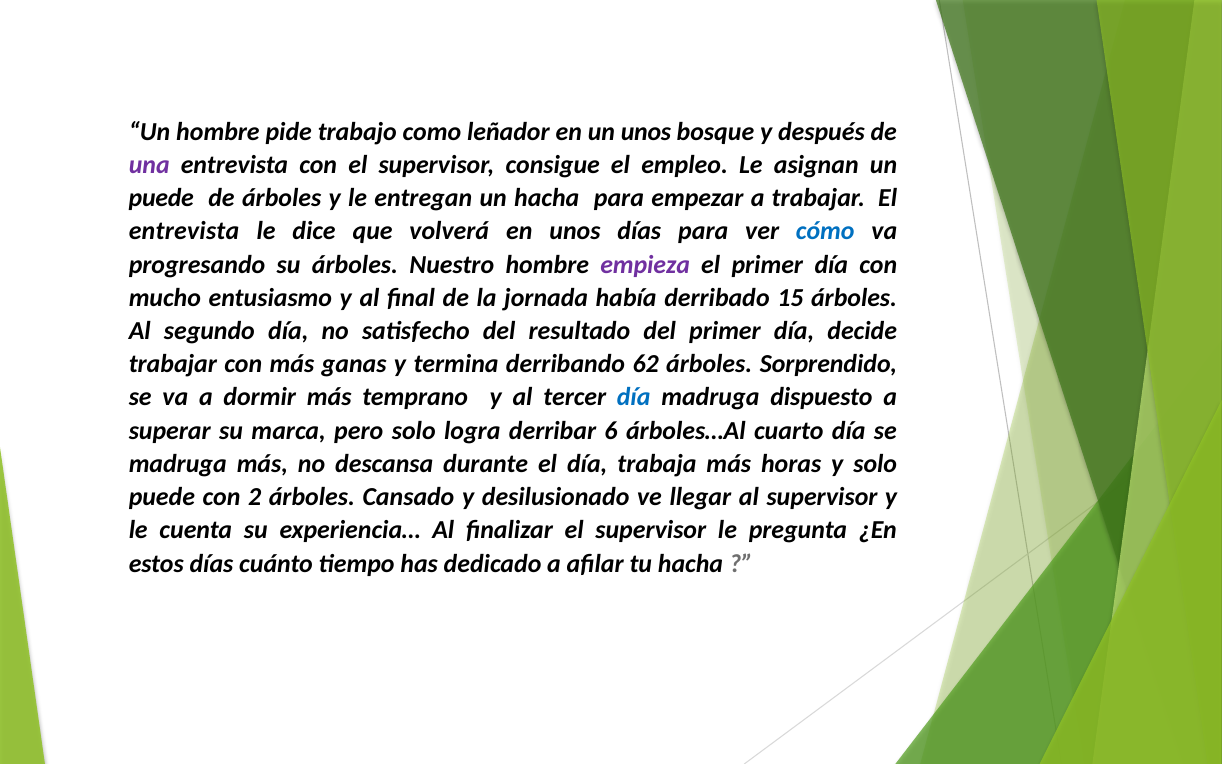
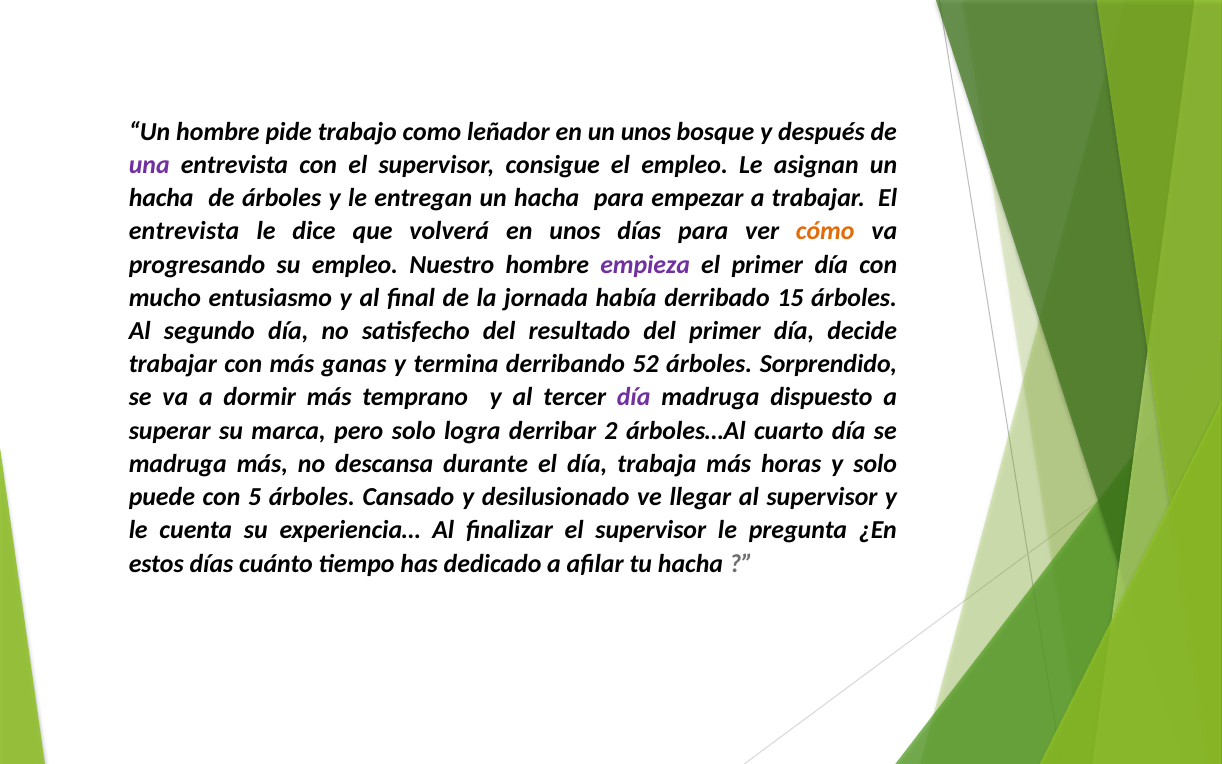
puede at (161, 198): puede -> hacha
cómo colour: blue -> orange
su árboles: árboles -> empleo
62: 62 -> 52
día at (634, 397) colour: blue -> purple
6: 6 -> 2
2: 2 -> 5
